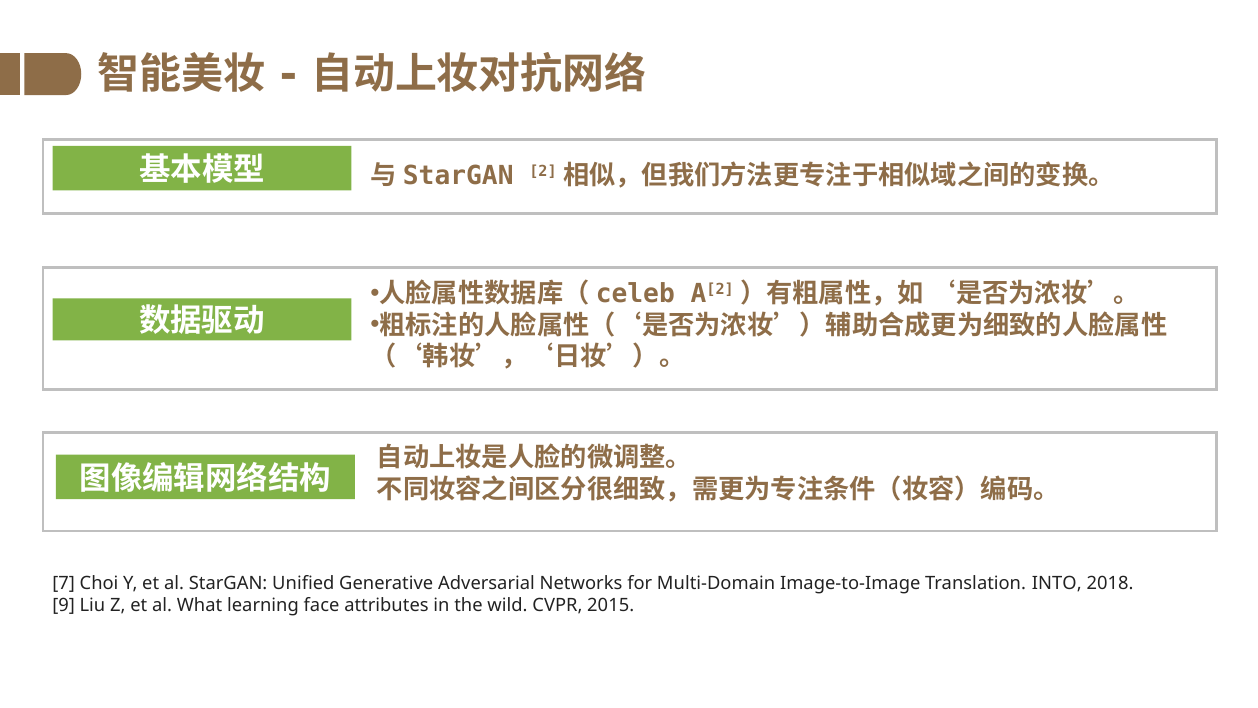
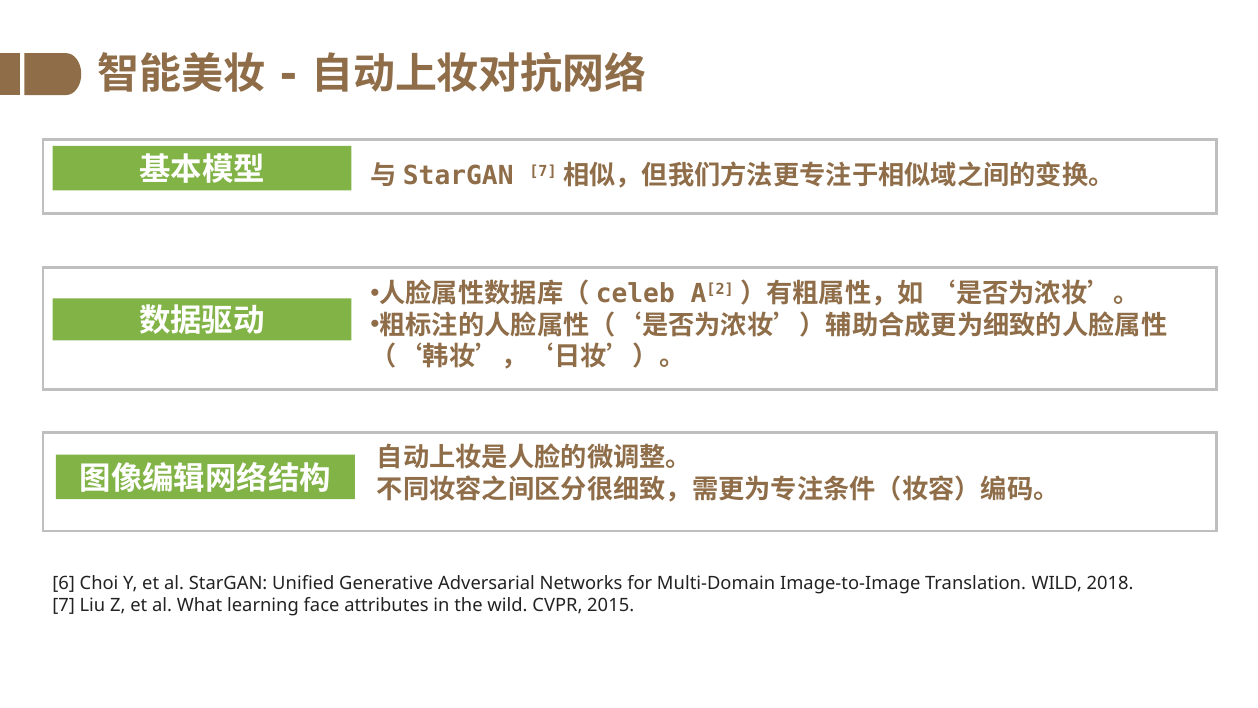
2 at (543, 171): 2 -> 7
7: 7 -> 6
Translation INTO: INTO -> WILD
9 at (64, 605): 9 -> 7
